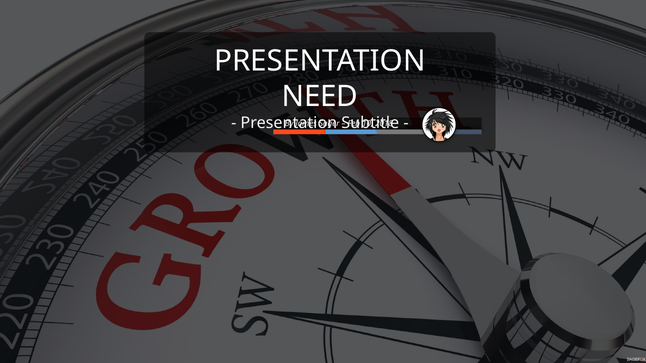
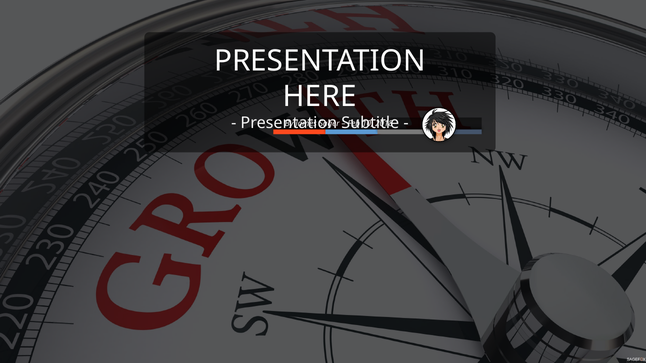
NEED: NEED -> HERE
